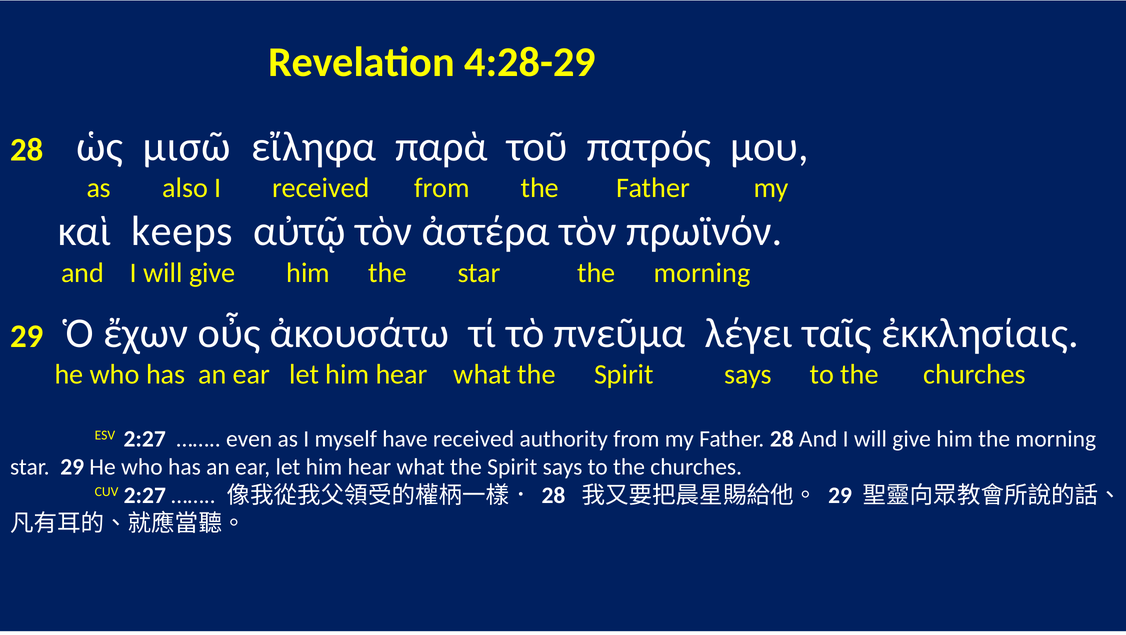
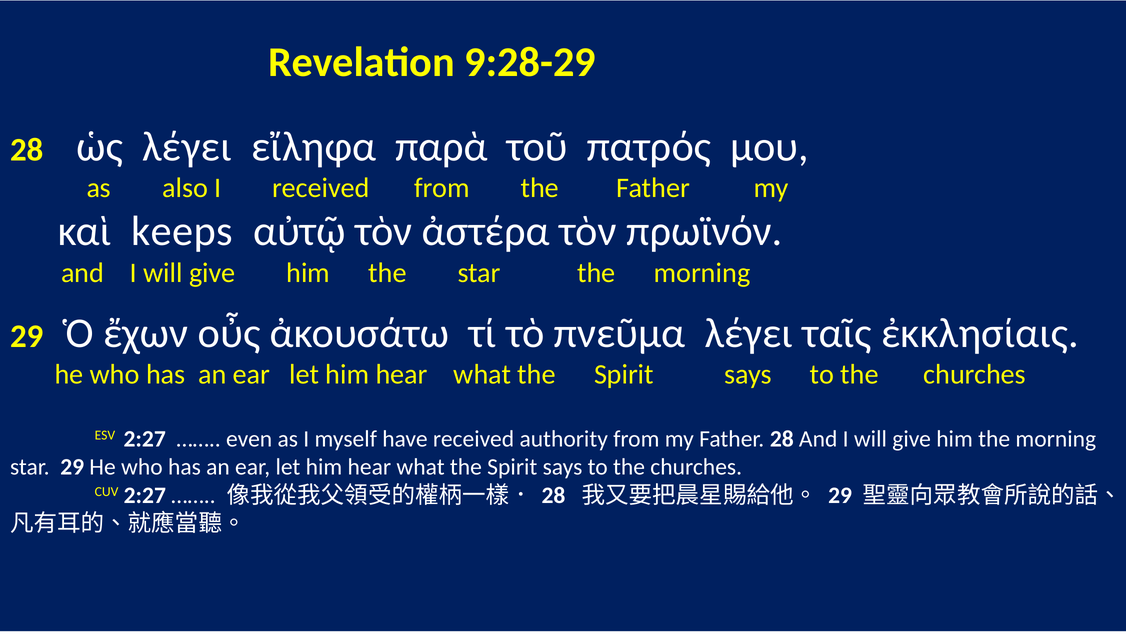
4:28-29: 4:28-29 -> 9:28-29
ὡς μισῶ: μισῶ -> λέγει
